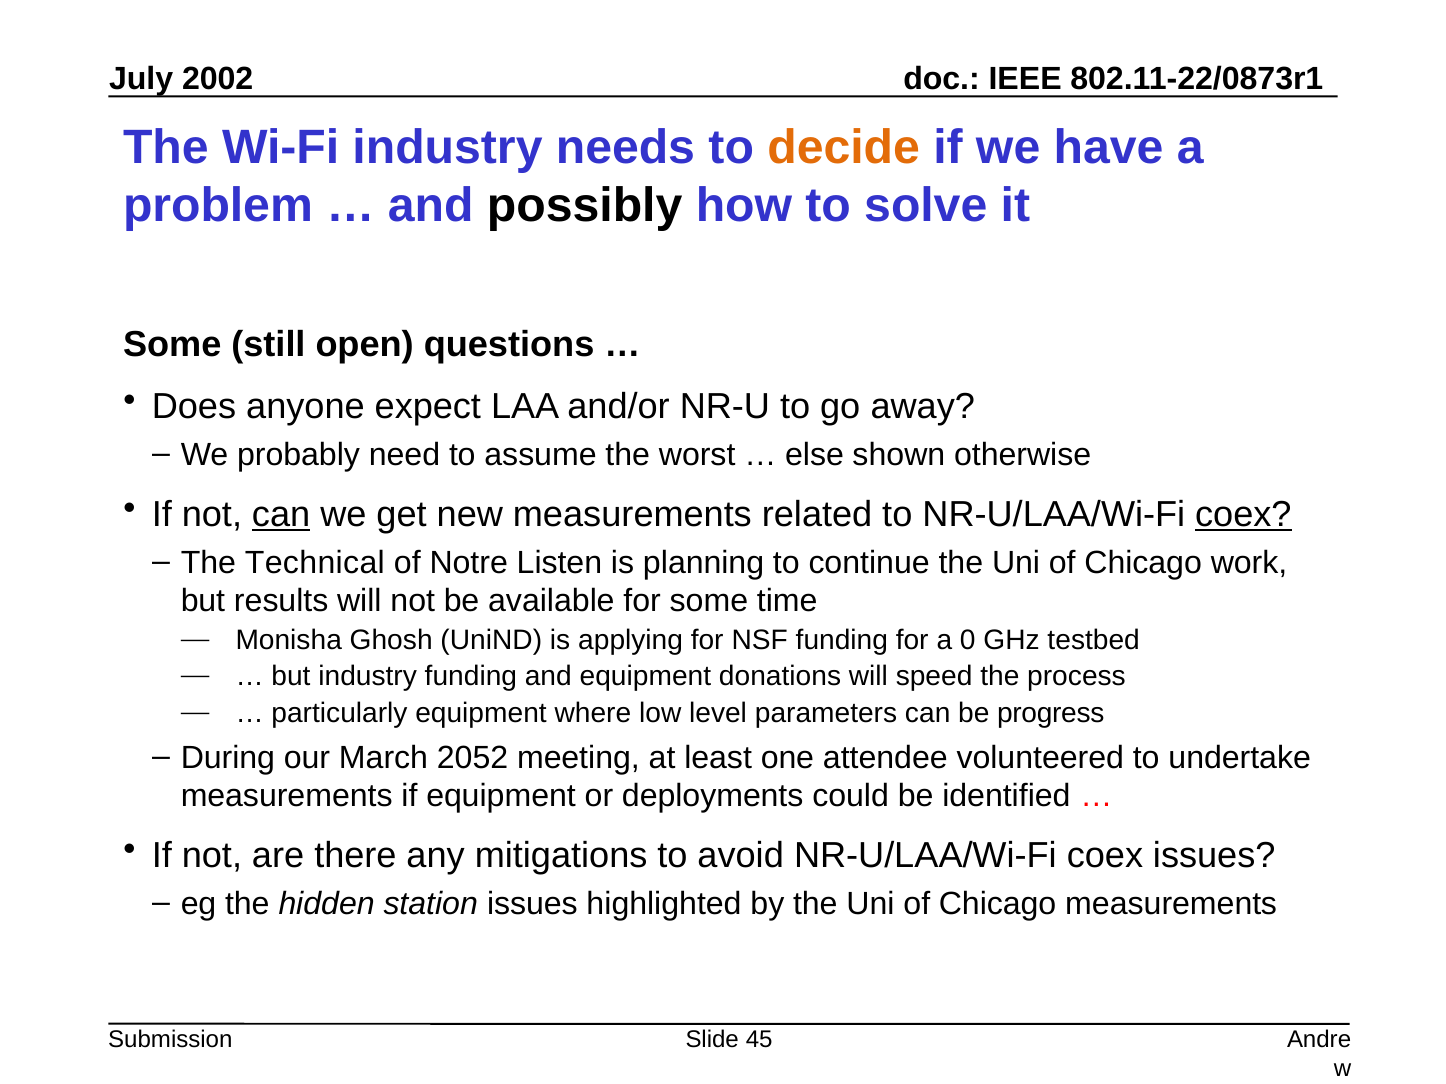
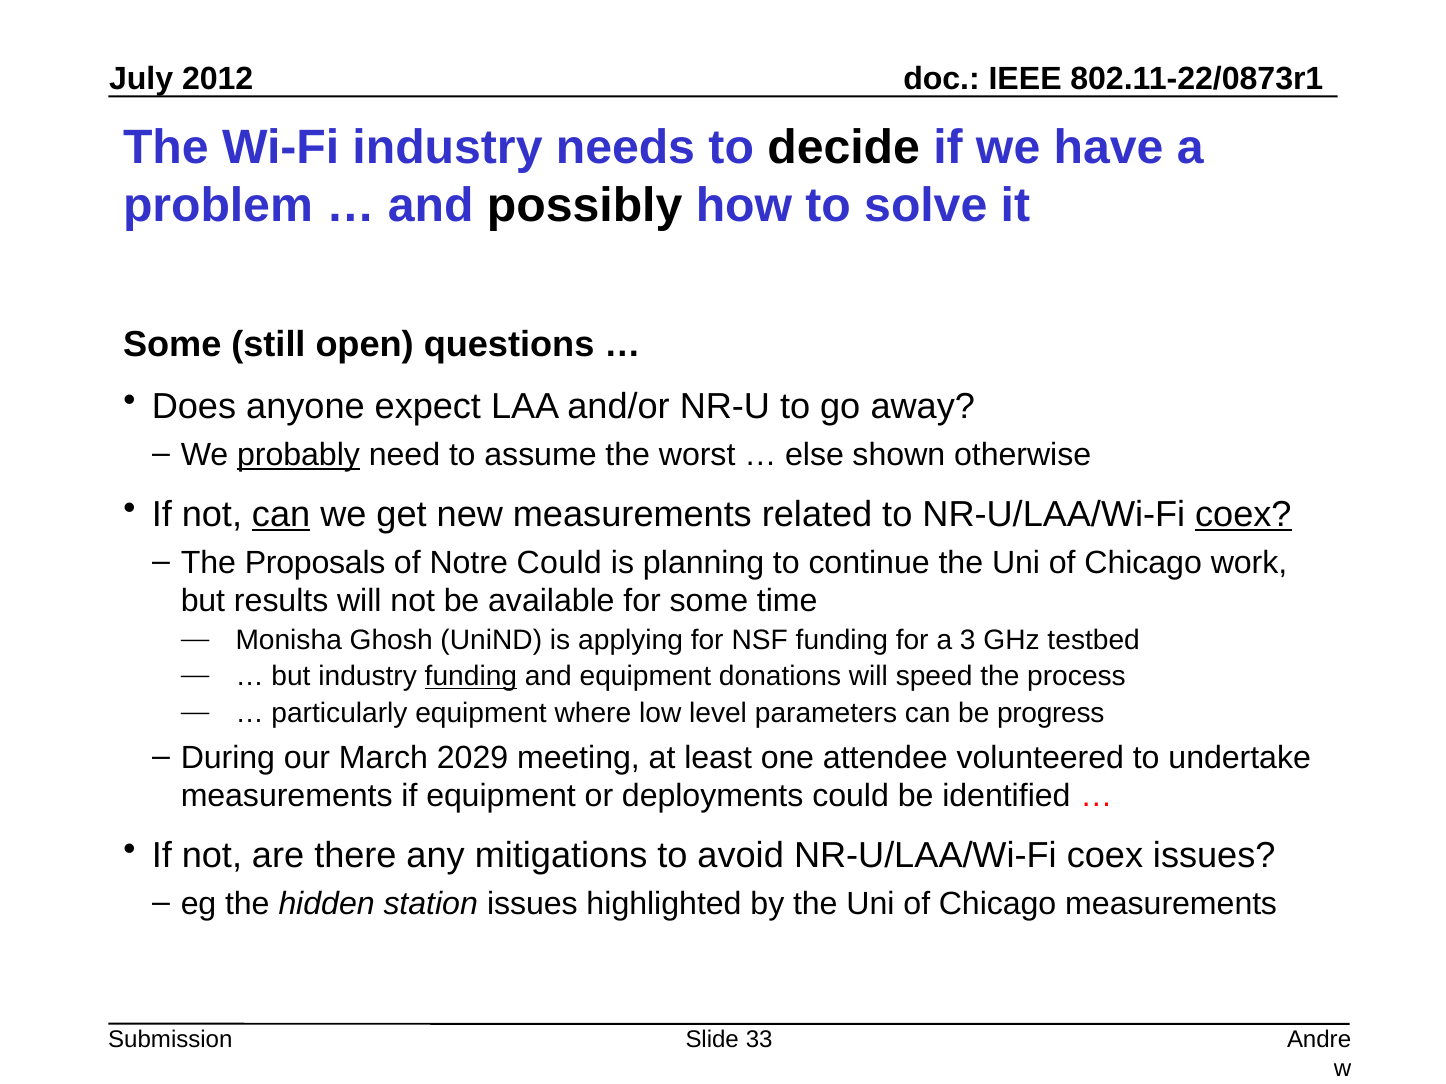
2002: 2002 -> 2012
decide colour: orange -> black
probably underline: none -> present
Technical: Technical -> Proposals
Notre Listen: Listen -> Could
0: 0 -> 3
funding at (471, 677) underline: none -> present
2052: 2052 -> 2029
45: 45 -> 33
